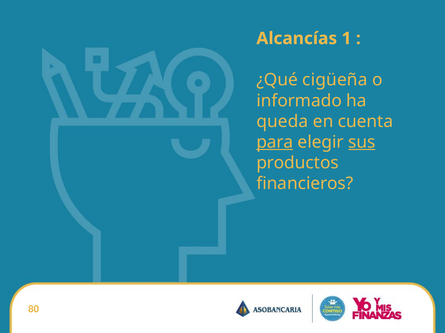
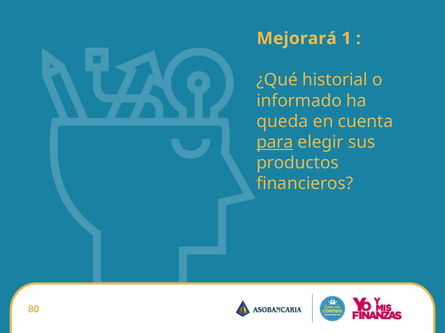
Alcancías: Alcancías -> Mejorará
cigüeña: cigüeña -> historial
sus underline: present -> none
